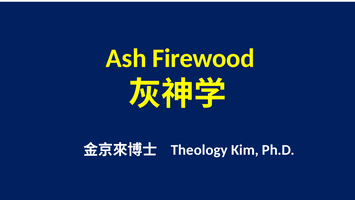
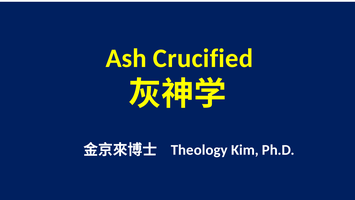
Firewood: Firewood -> Crucified
